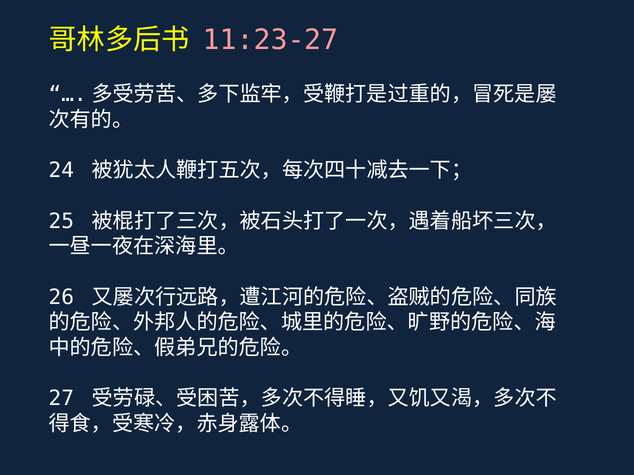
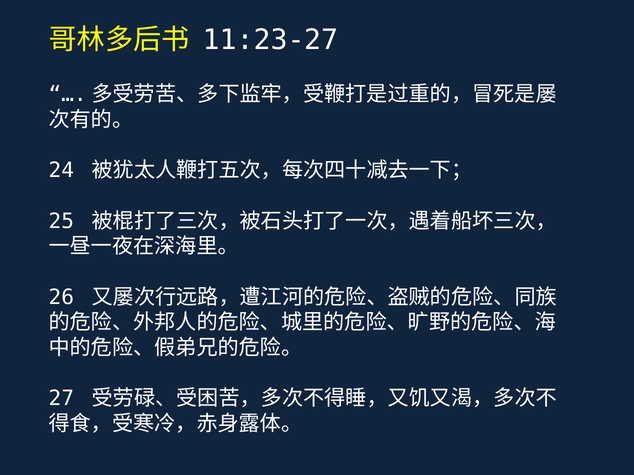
11:23-27 colour: pink -> white
